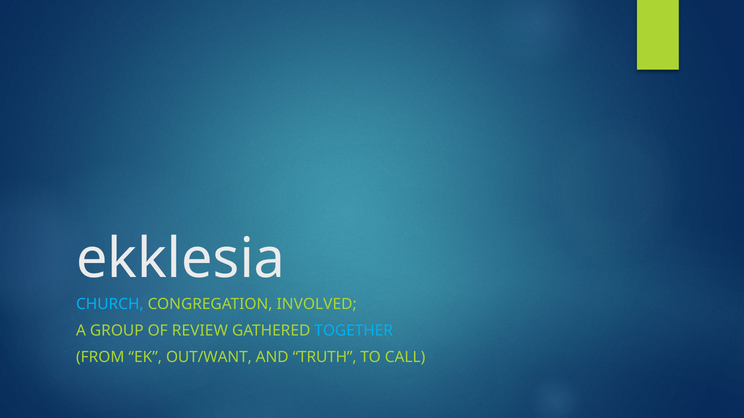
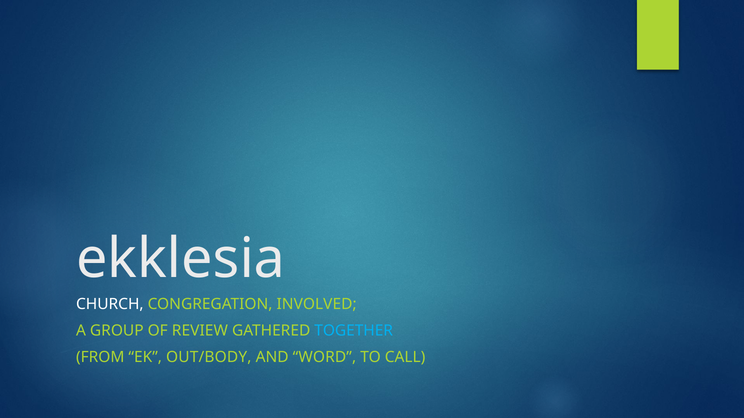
CHURCH colour: light blue -> white
OUT/WANT: OUT/WANT -> OUT/BODY
TRUTH: TRUTH -> WORD
